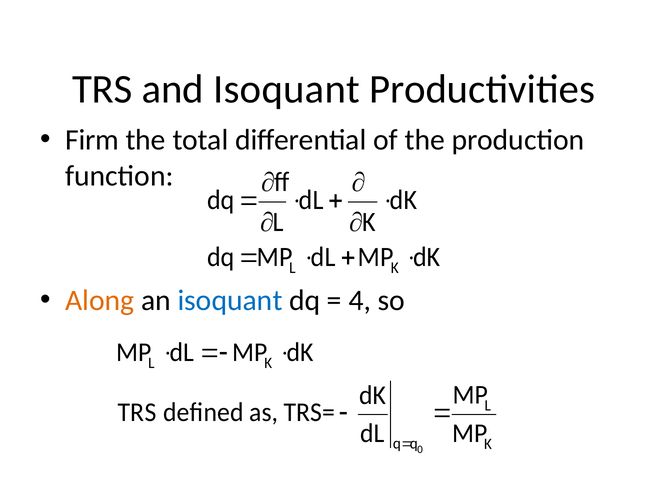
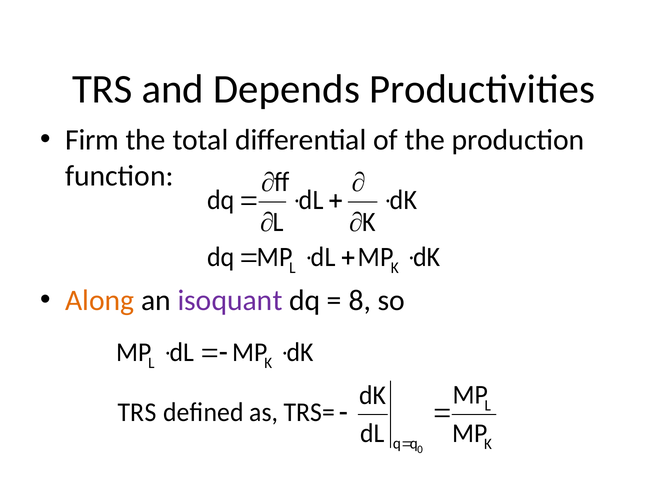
and Isoquant: Isoquant -> Depends
isoquant at (230, 301) colour: blue -> purple
4: 4 -> 8
